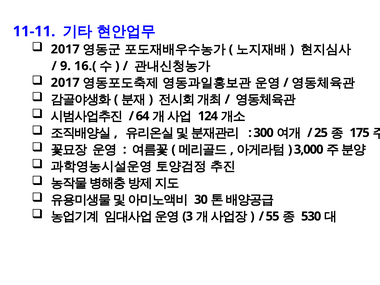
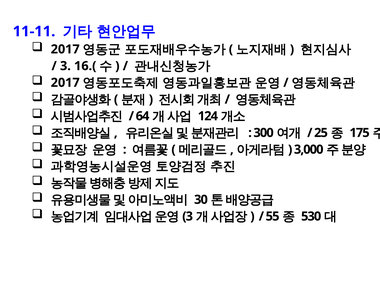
9 at (65, 66): 9 -> 3
